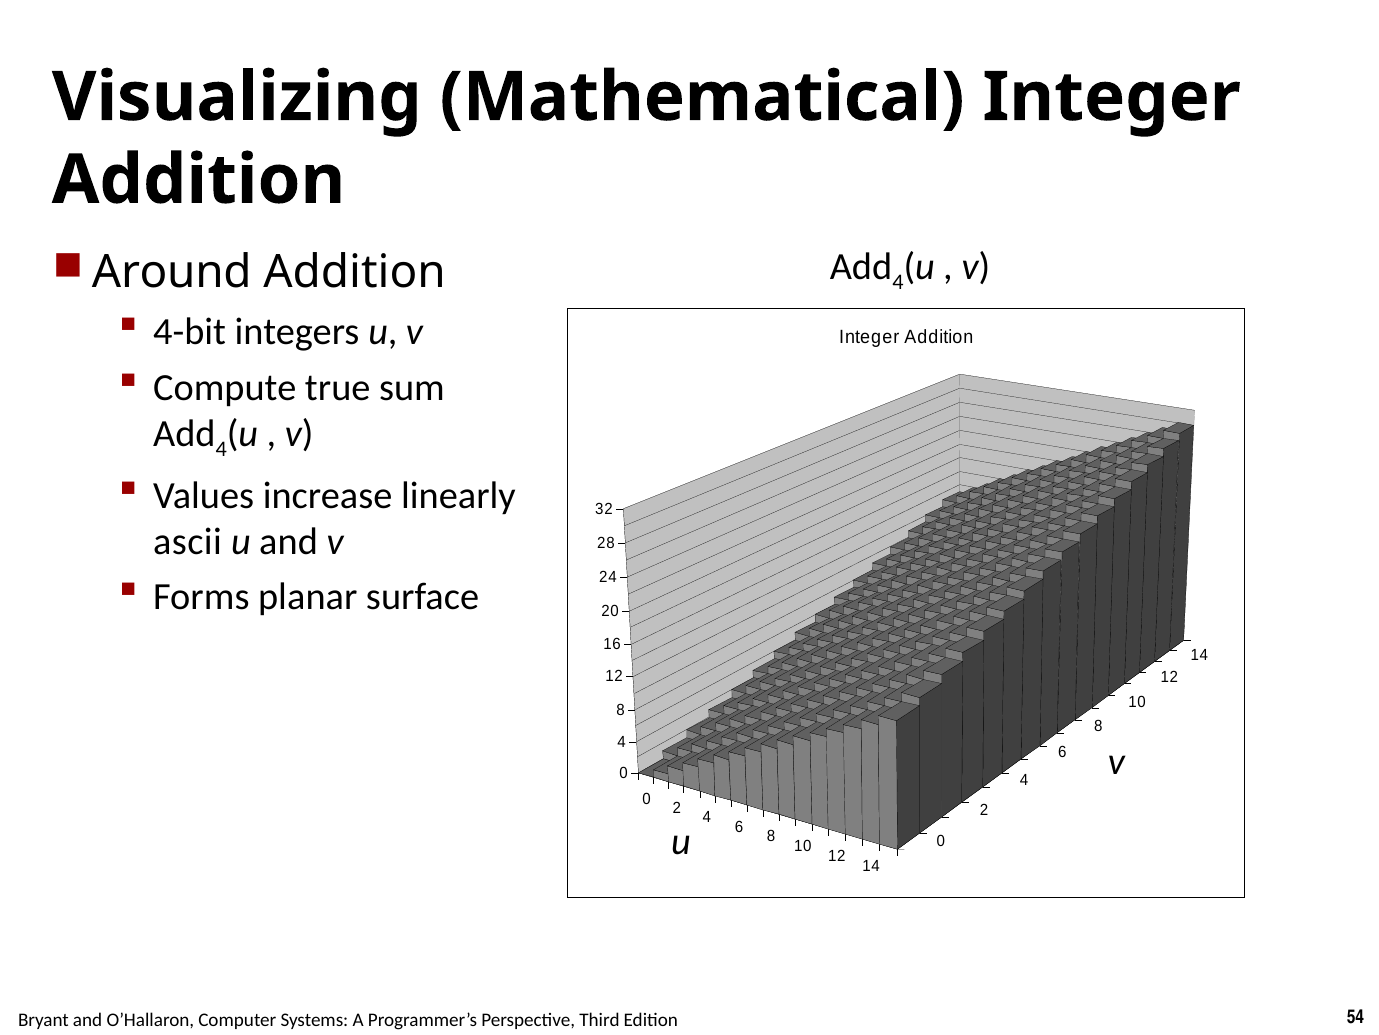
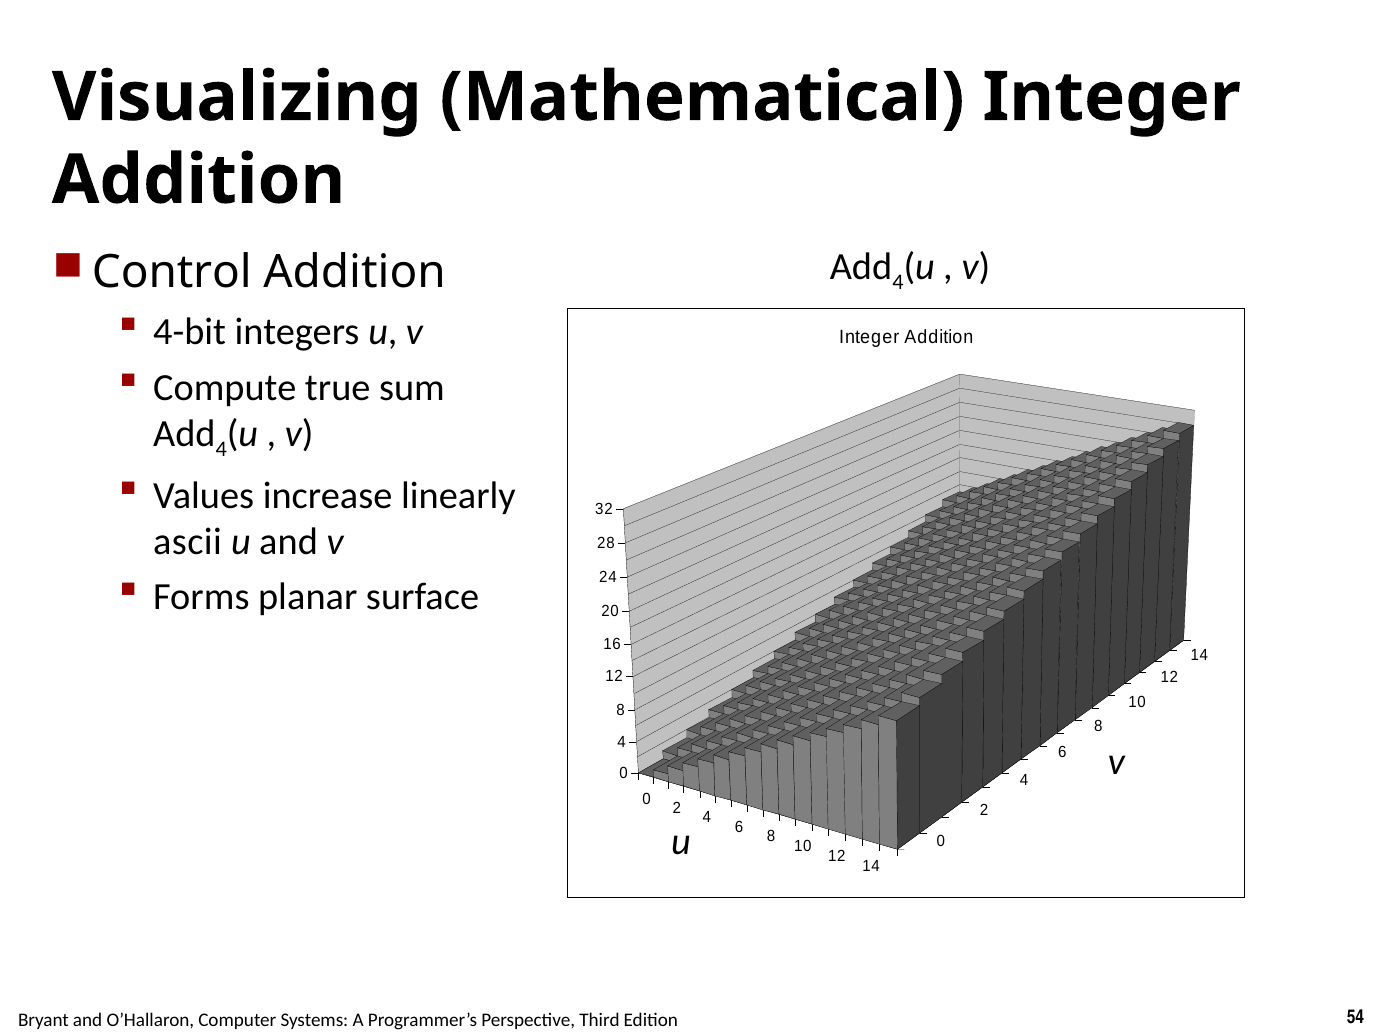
Around: Around -> Control
